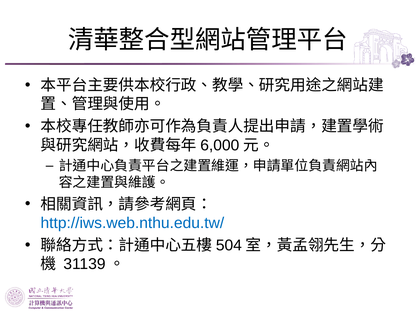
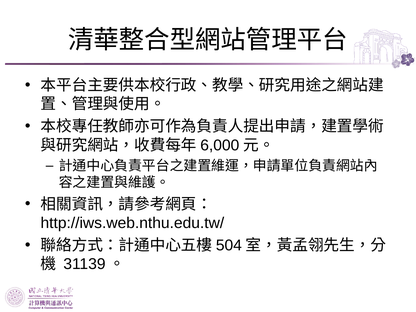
http://iws.web.nthu.edu.tw/ colour: blue -> black
